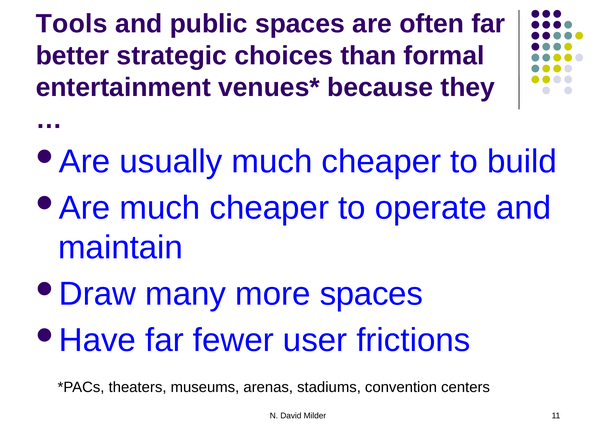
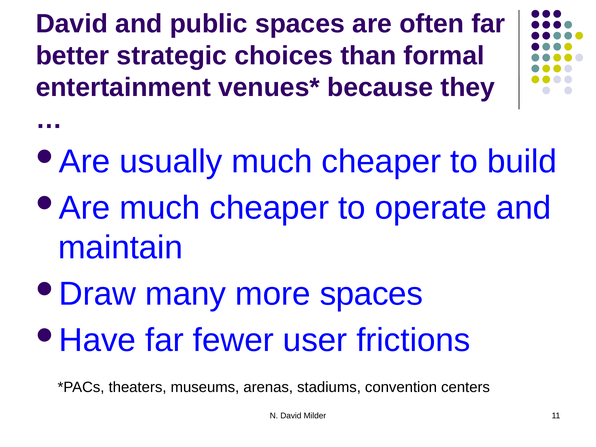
Tools at (72, 24): Tools -> David
